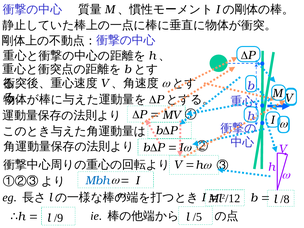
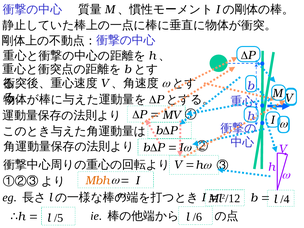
Mbh colour: blue -> orange
/8: /8 -> /4
/9: /9 -> /5
/5: /5 -> /6
